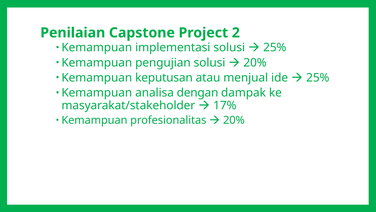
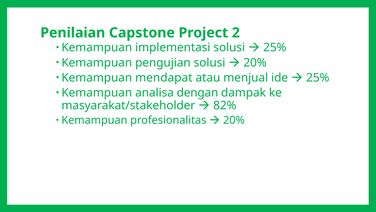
keputusan: keputusan -> mendapat
17%: 17% -> 82%
